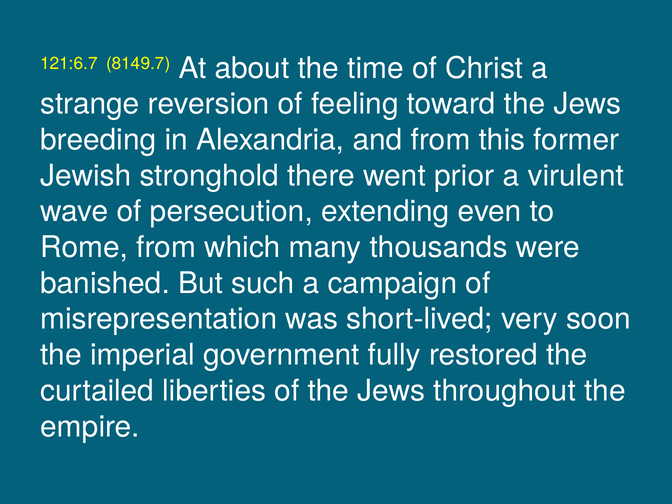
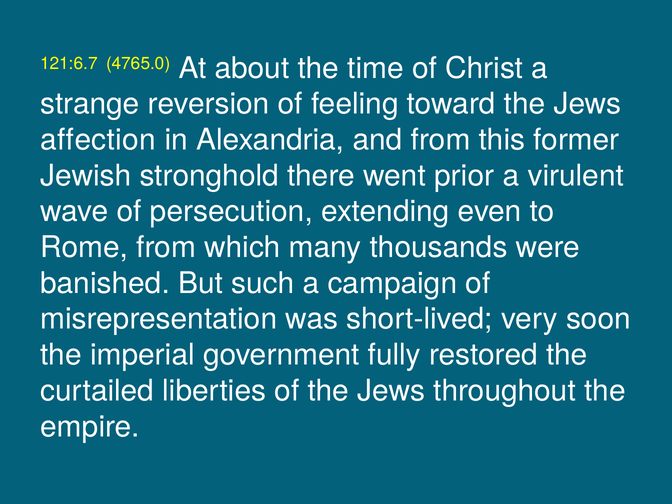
8149.7: 8149.7 -> 4765.0
breeding: breeding -> affection
